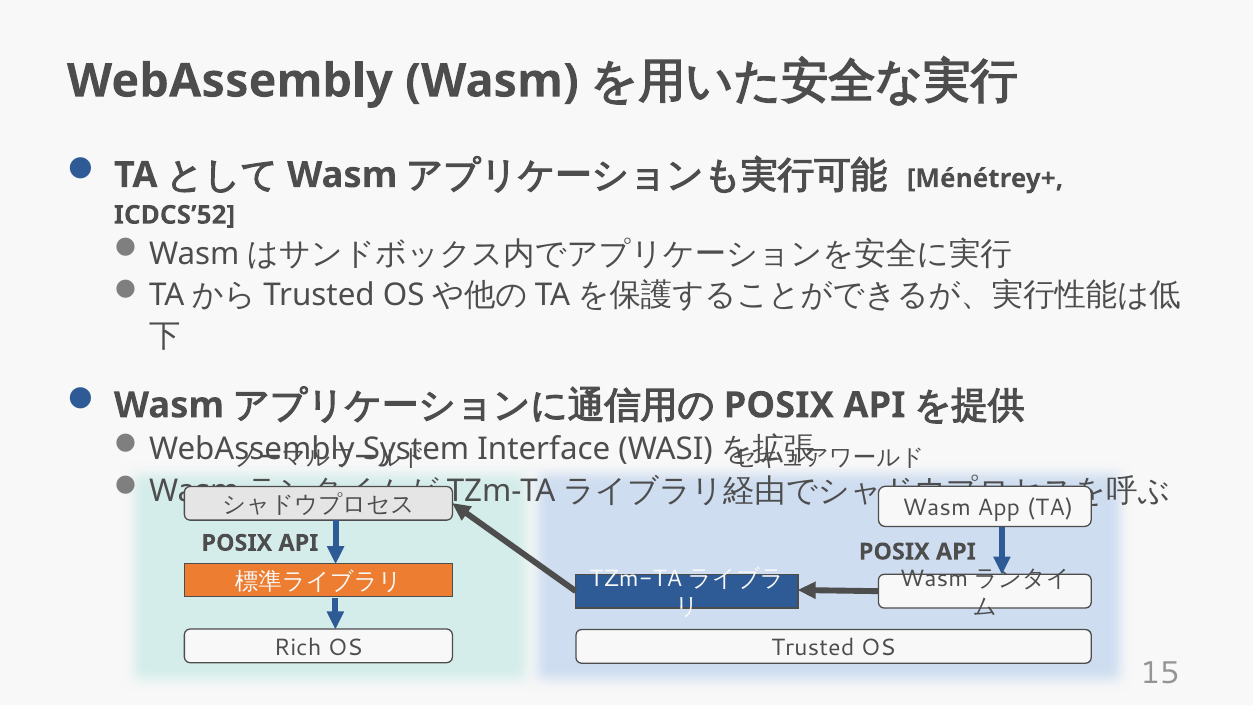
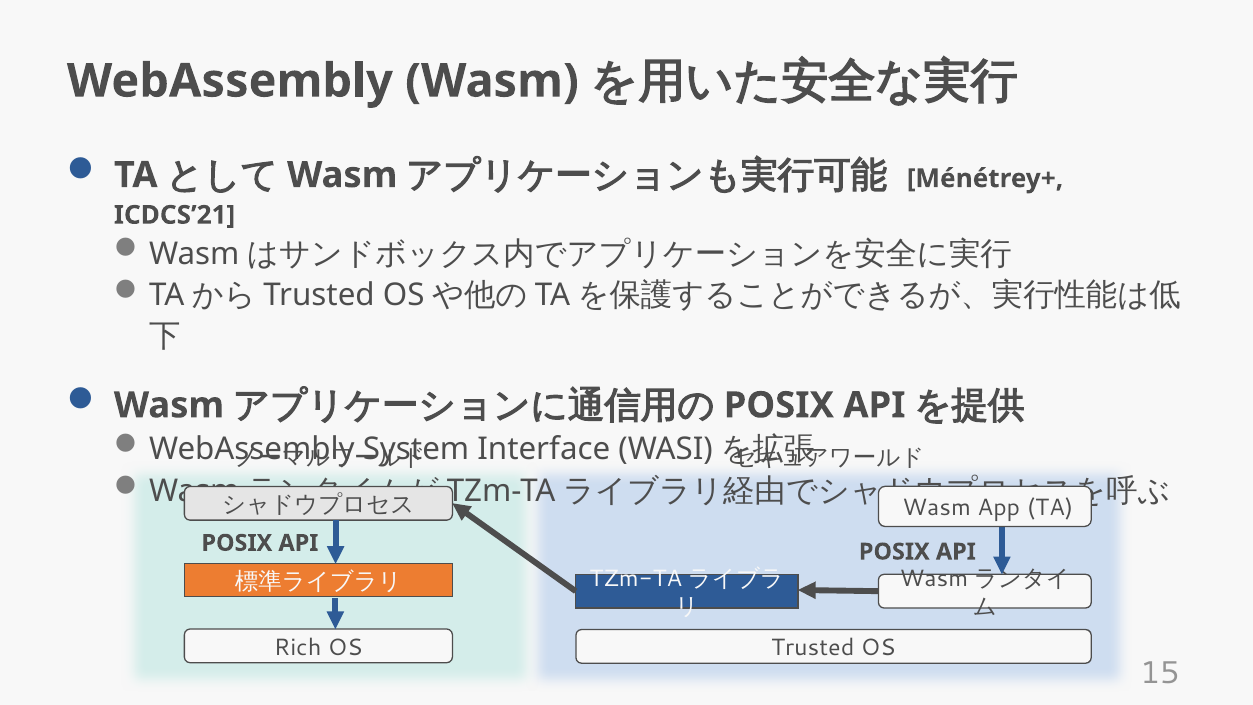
ICDCS’52: ICDCS’52 -> ICDCS’21
